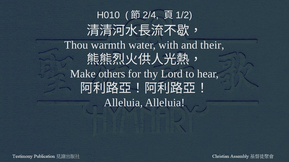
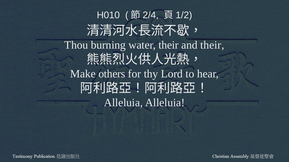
warmth: warmth -> burning
water with: with -> their
